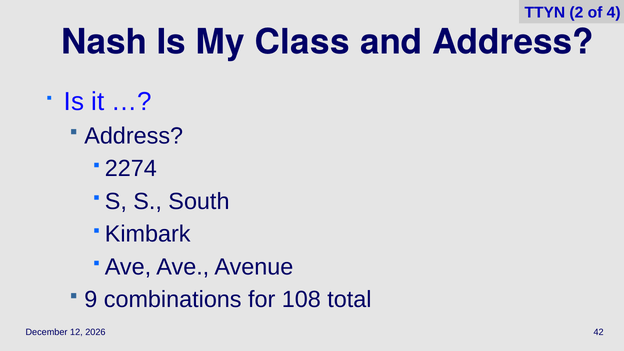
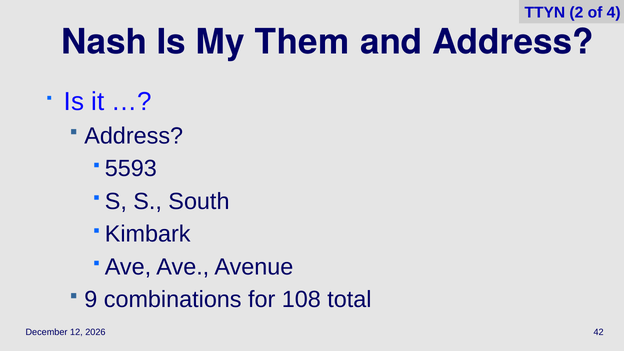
Class: Class -> Them
2274: 2274 -> 5593
